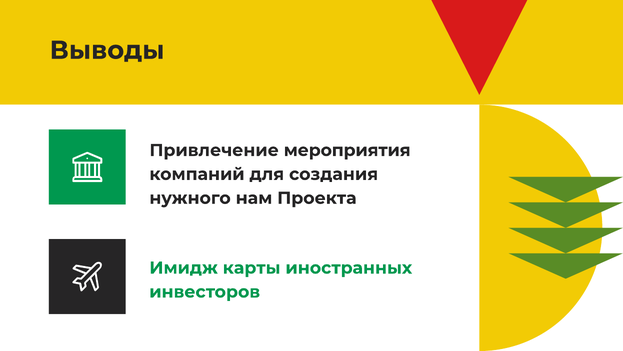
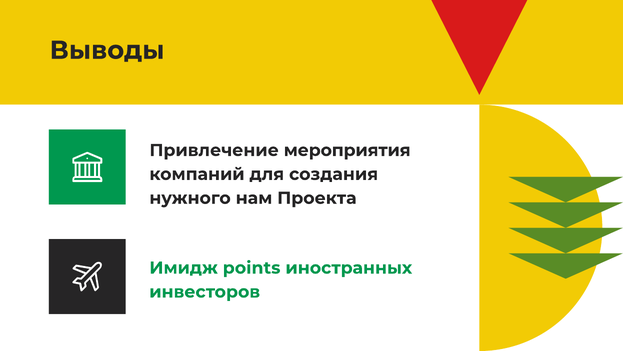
карты: карты -> points
